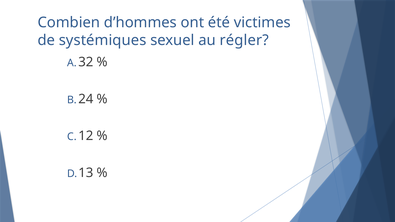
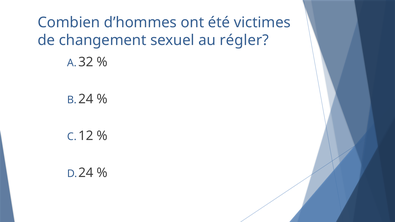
systémiques: systémiques -> changement
13 at (86, 173): 13 -> 24
